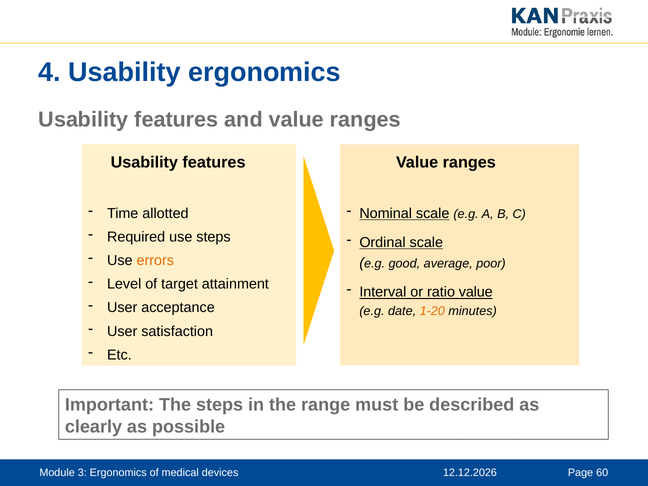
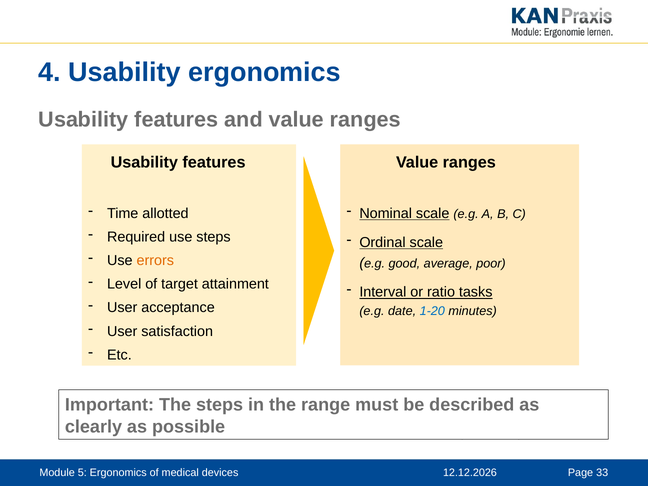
ratio value: value -> tasks
1-20 colour: orange -> blue
3: 3 -> 5
60: 60 -> 33
